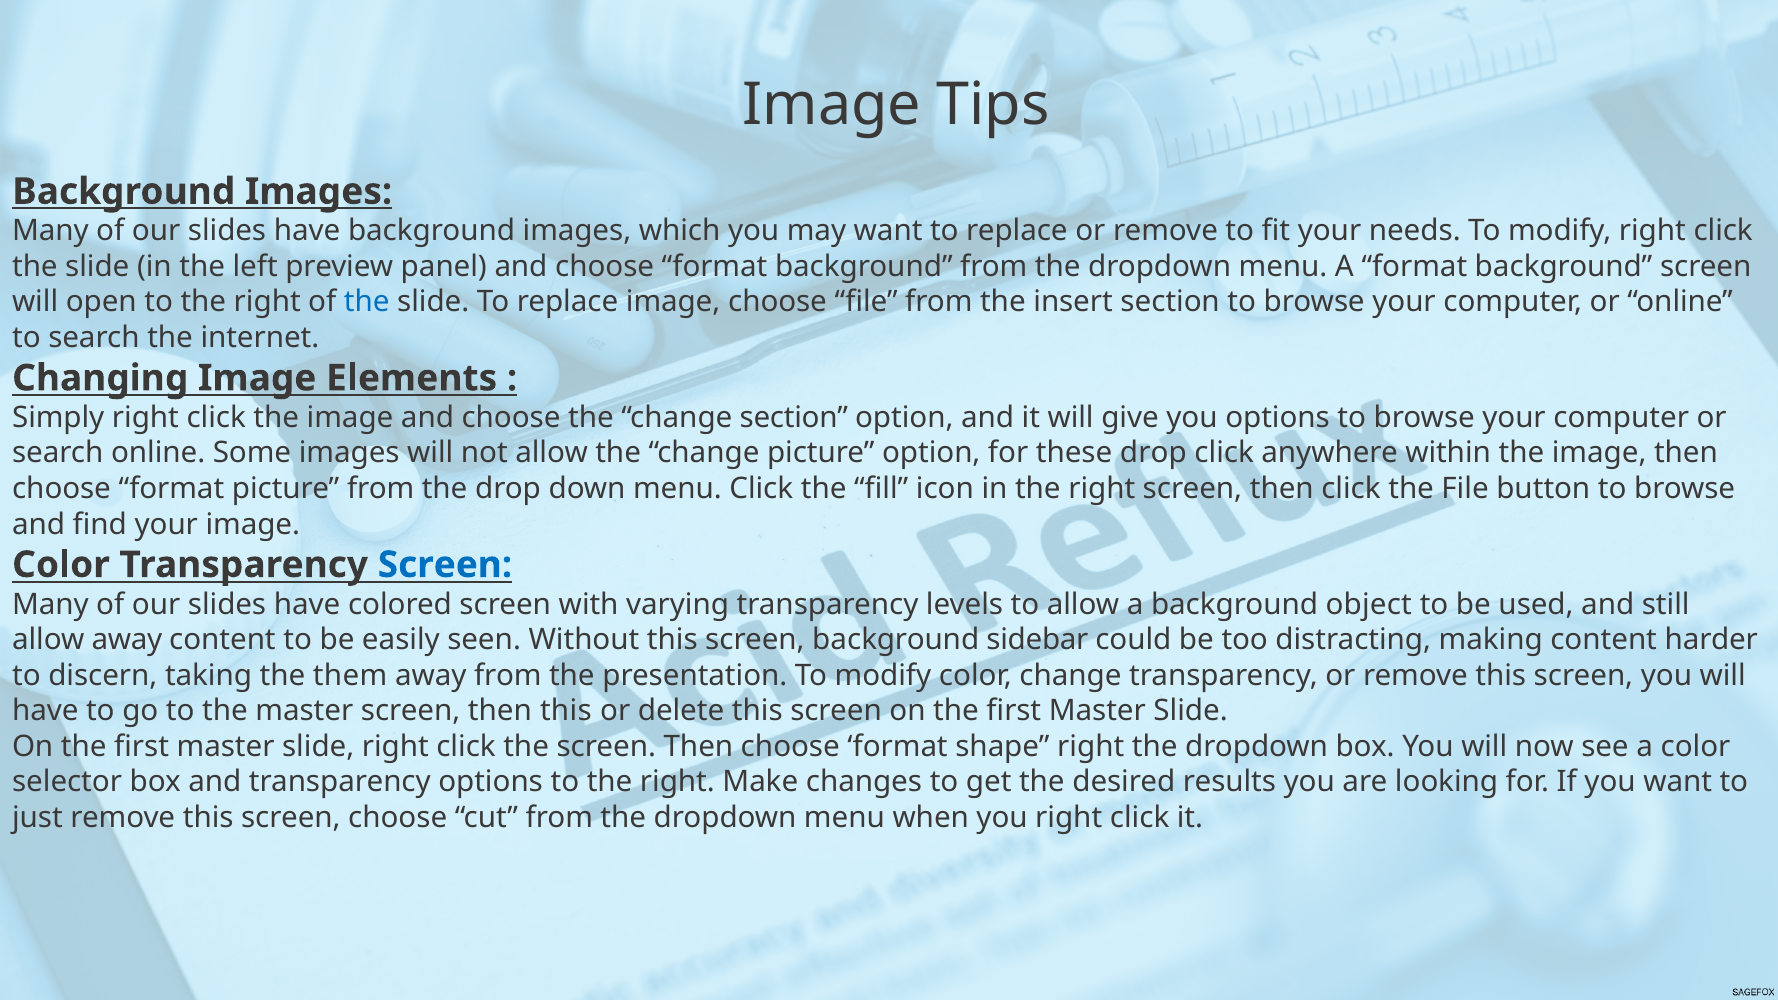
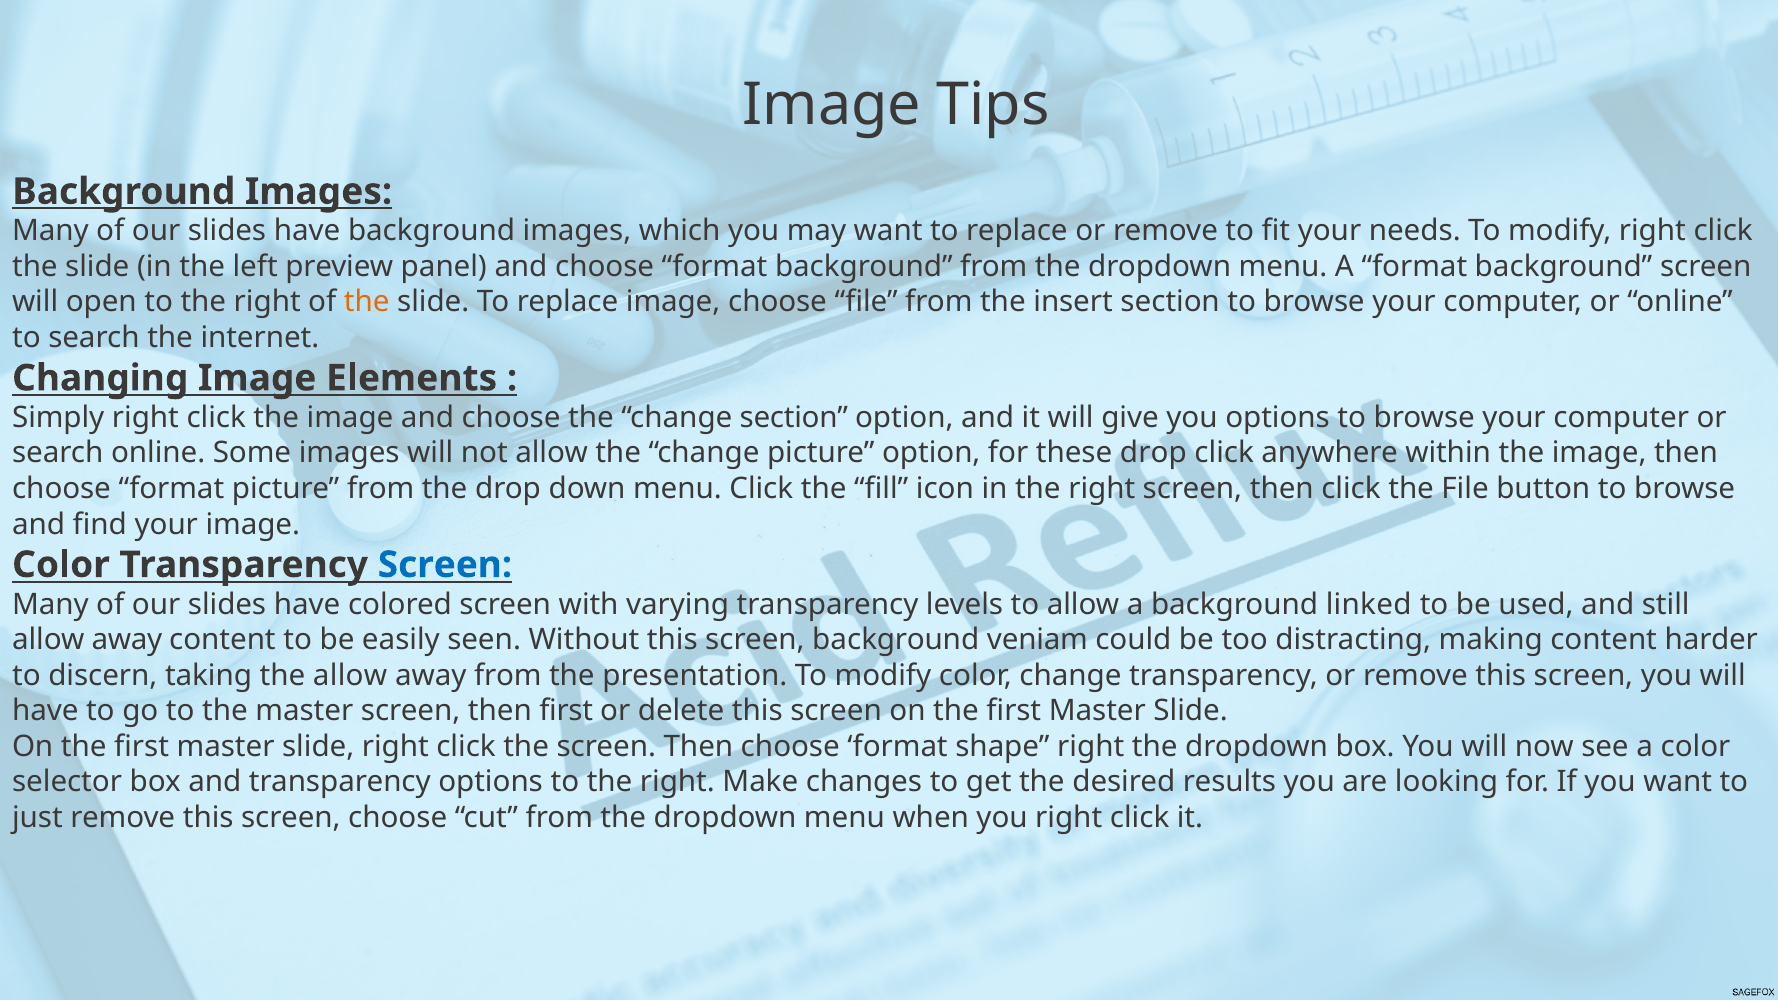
the at (367, 302) colour: blue -> orange
object: object -> linked
sidebar: sidebar -> veniam
the them: them -> allow
then this: this -> first
